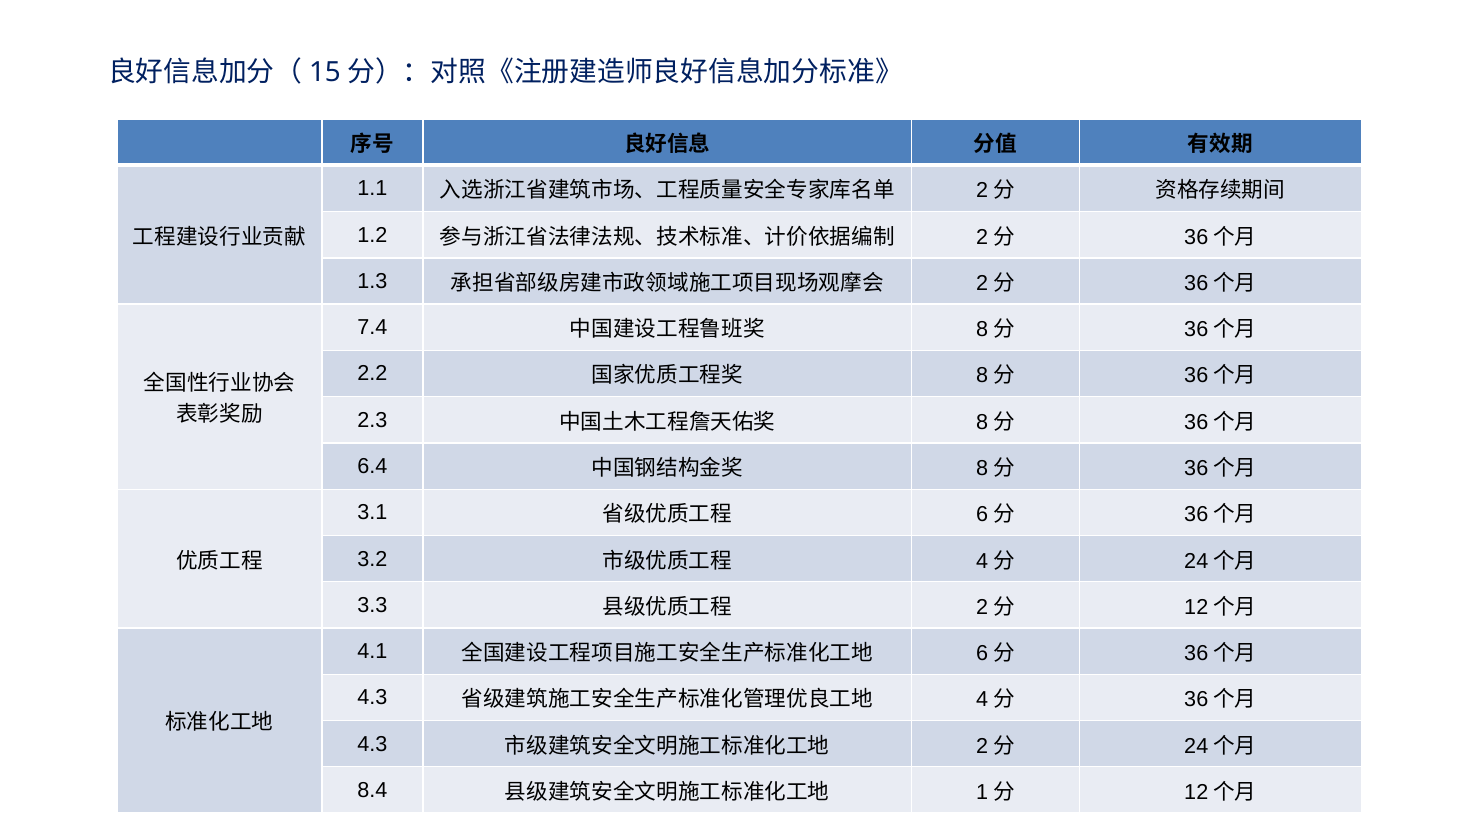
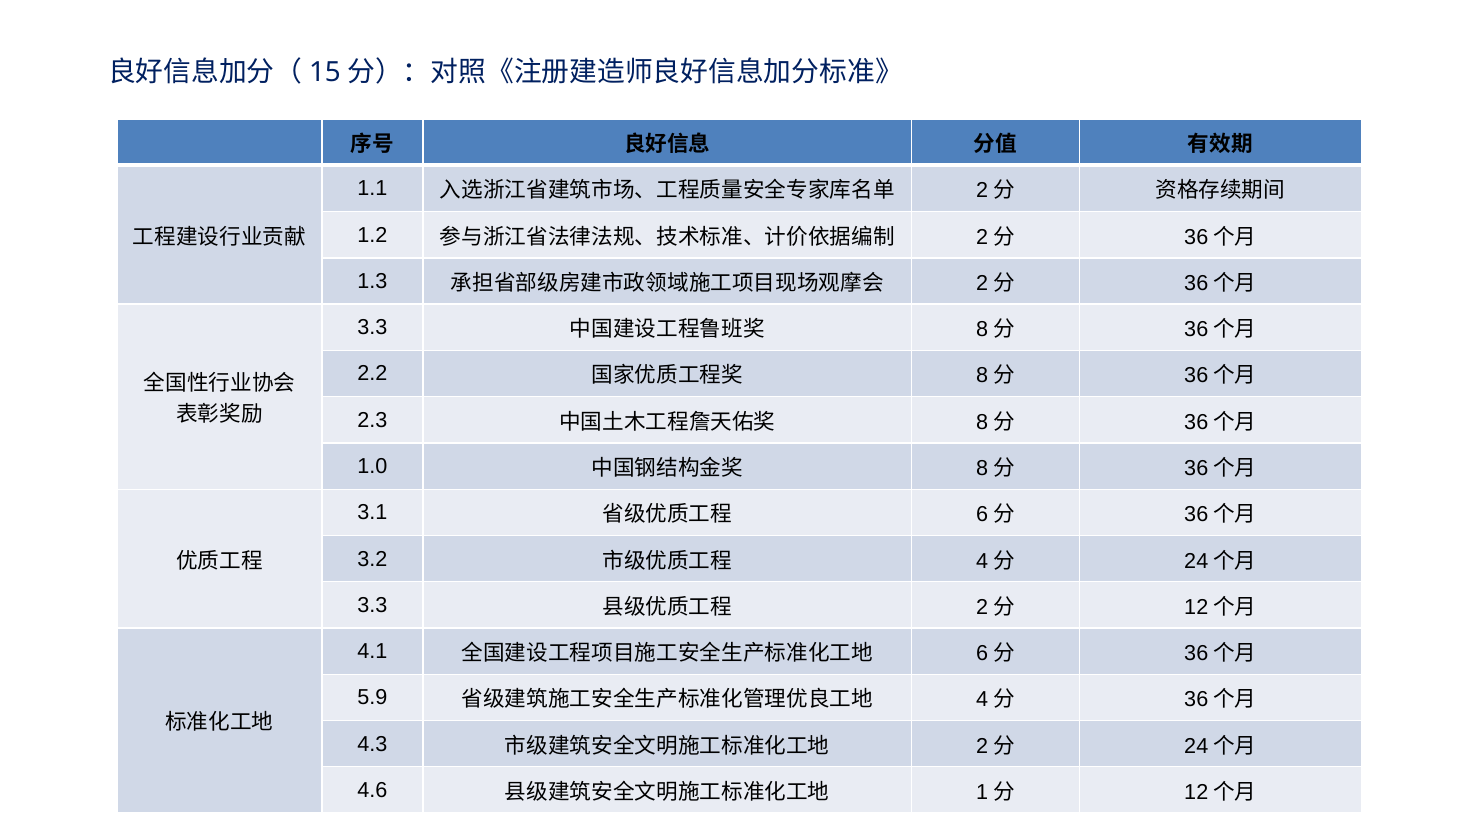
7.4 at (372, 328): 7.4 -> 3.3
6.4: 6.4 -> 1.0
4.3 at (372, 698): 4.3 -> 5.9
8.4: 8.4 -> 4.6
